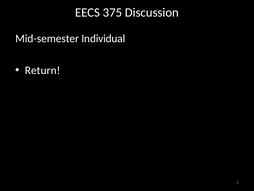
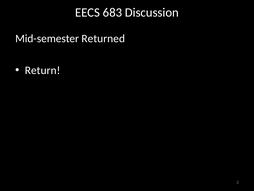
375: 375 -> 683
Individual: Individual -> Returned
